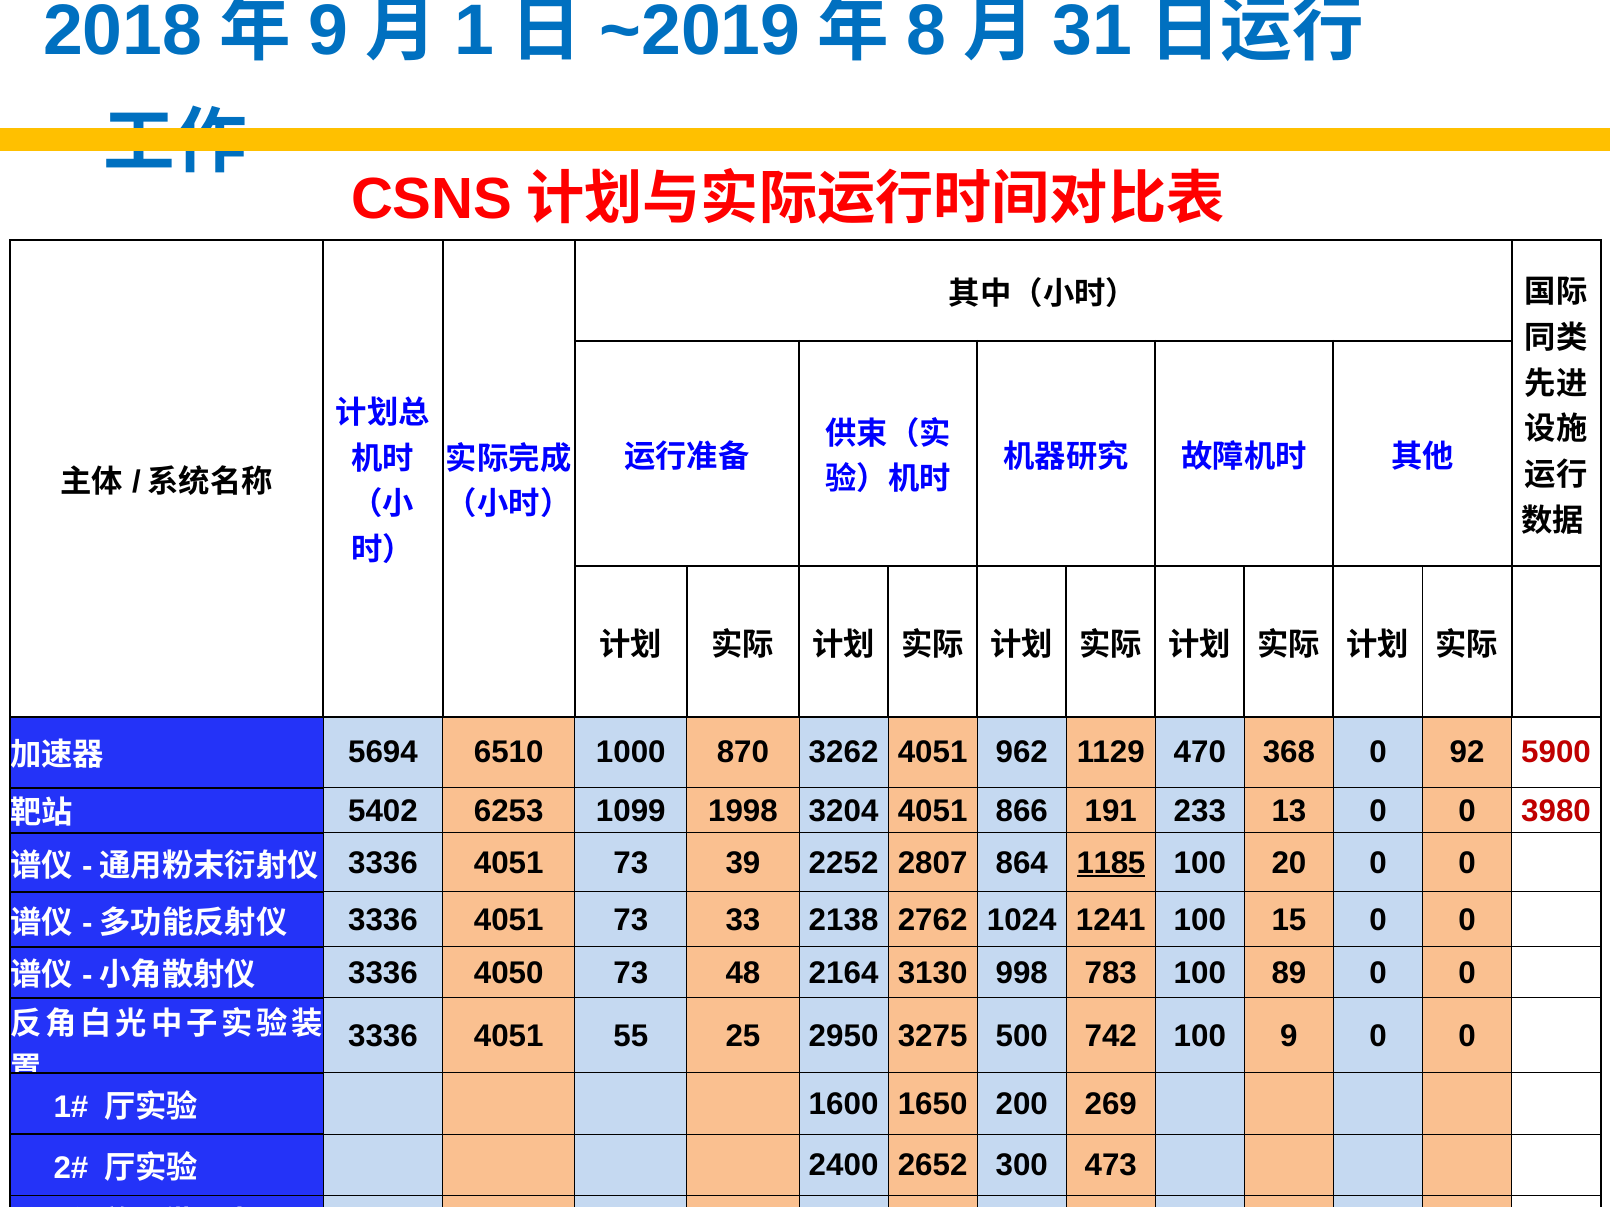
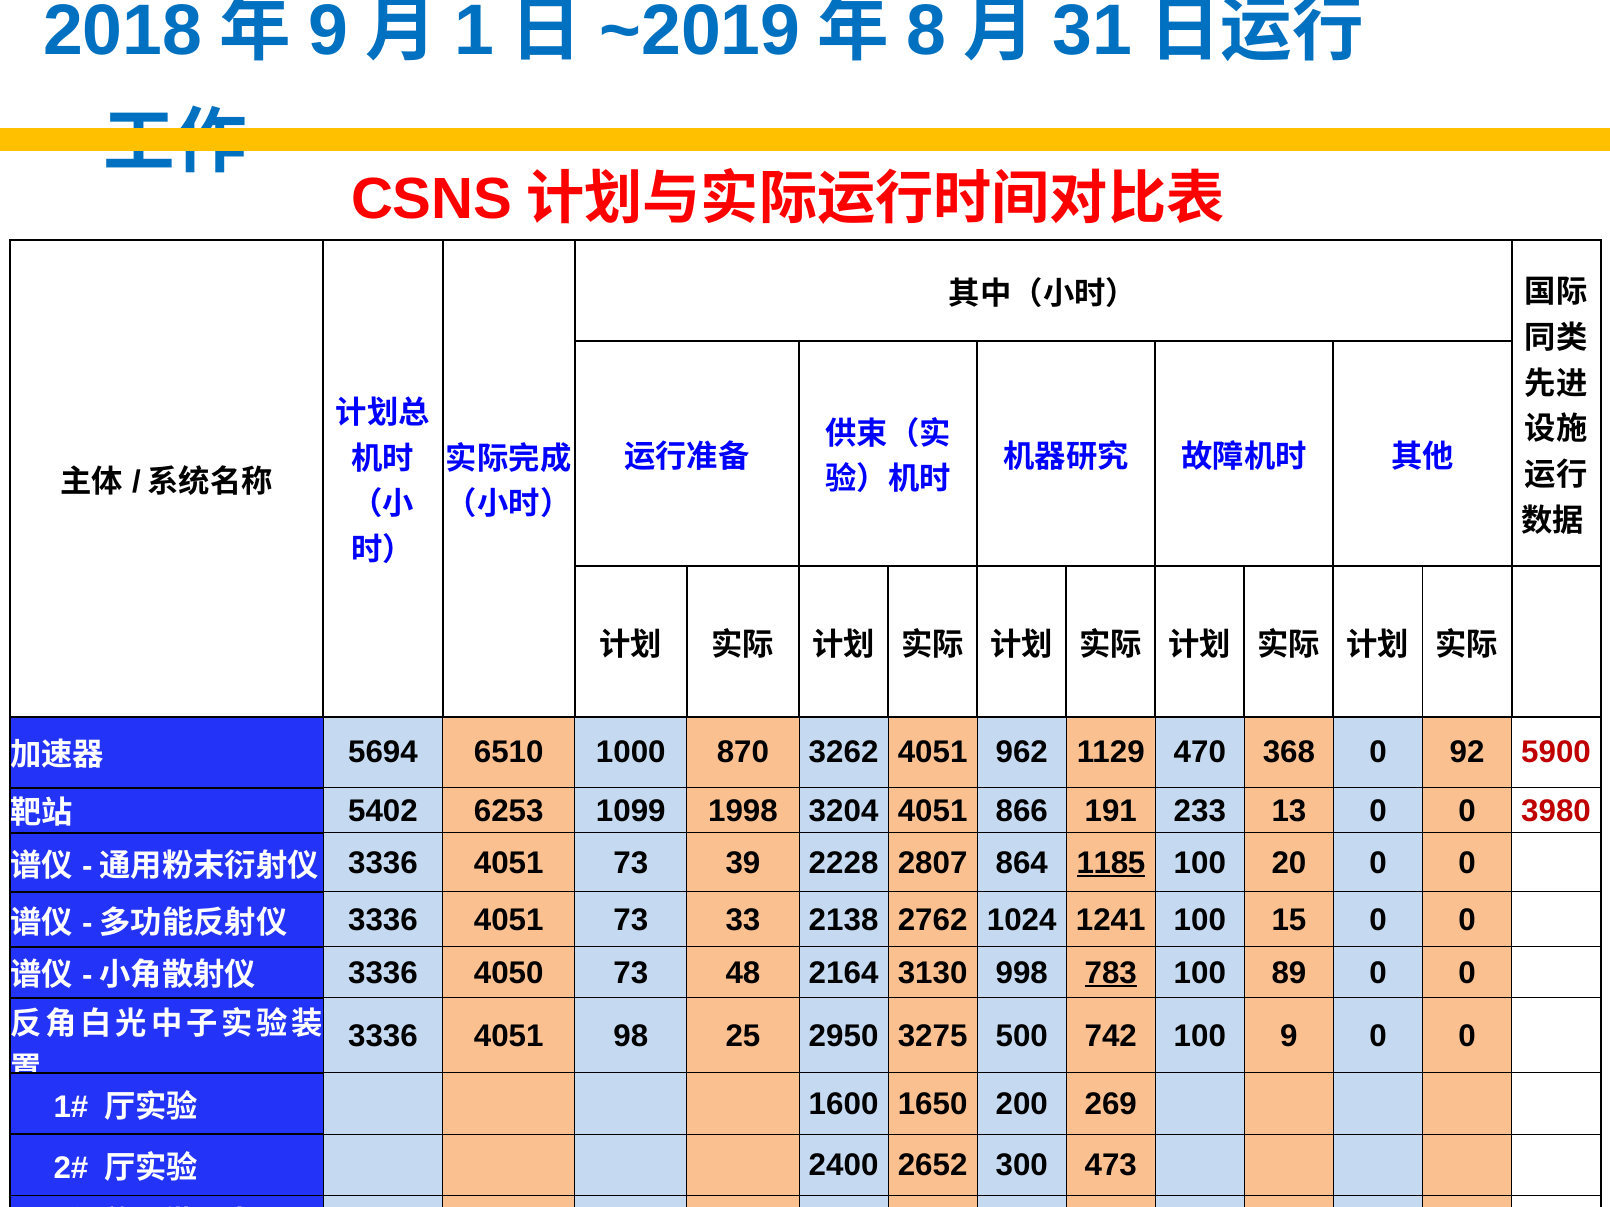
2252: 2252 -> 2228
783 underline: none -> present
55: 55 -> 98
